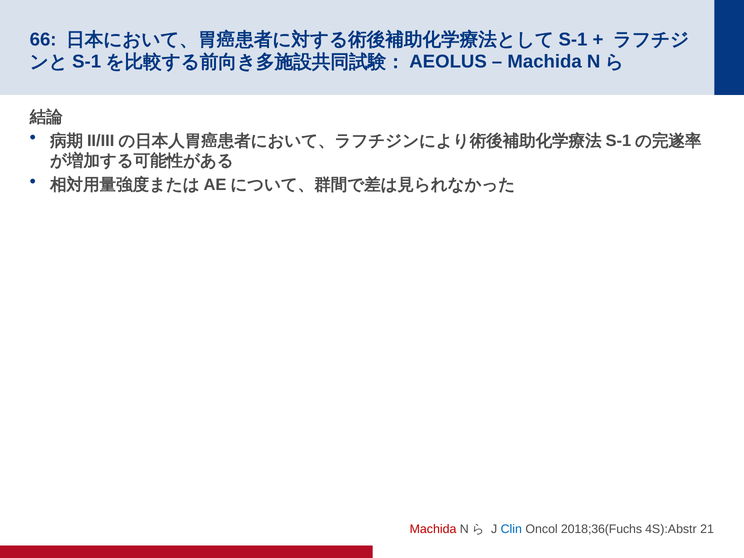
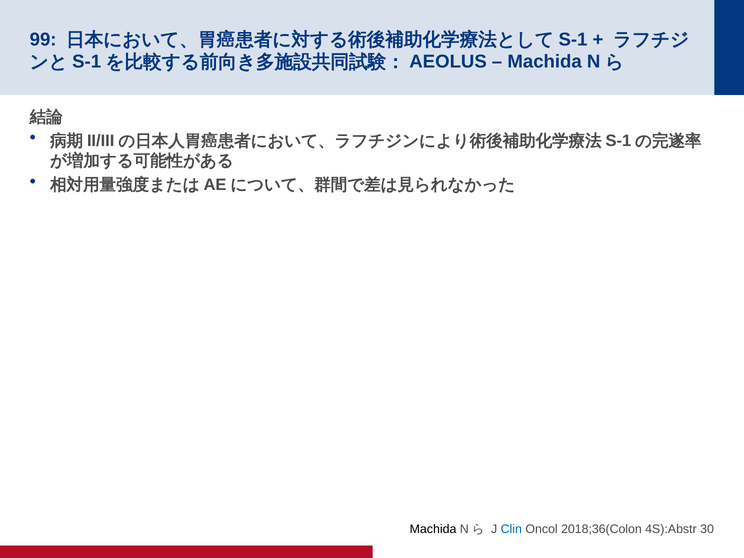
66: 66 -> 99
Machida at (433, 529) colour: red -> black
2018;36(Fuchs: 2018;36(Fuchs -> 2018;36(Colon
21: 21 -> 30
